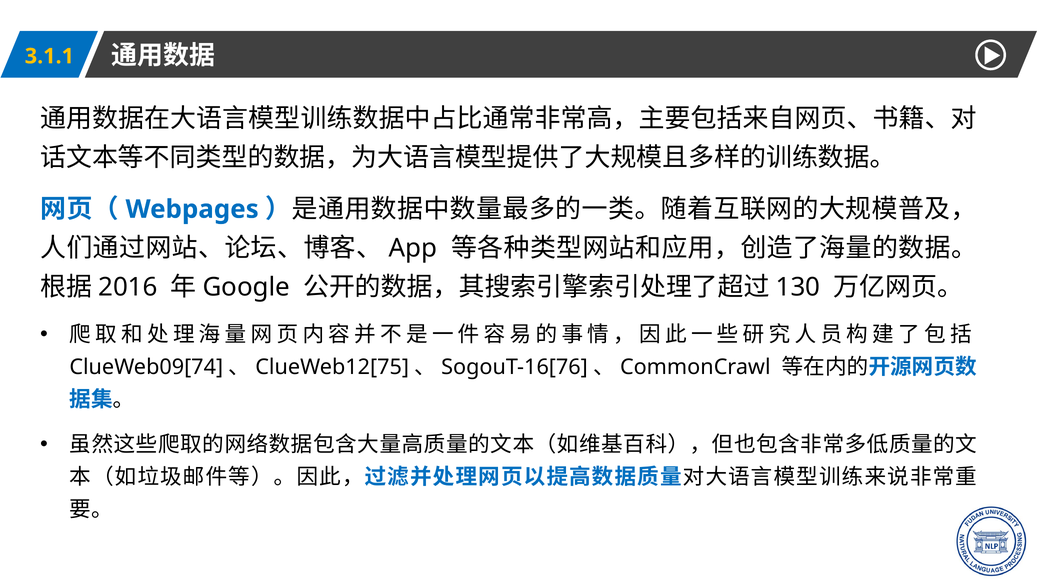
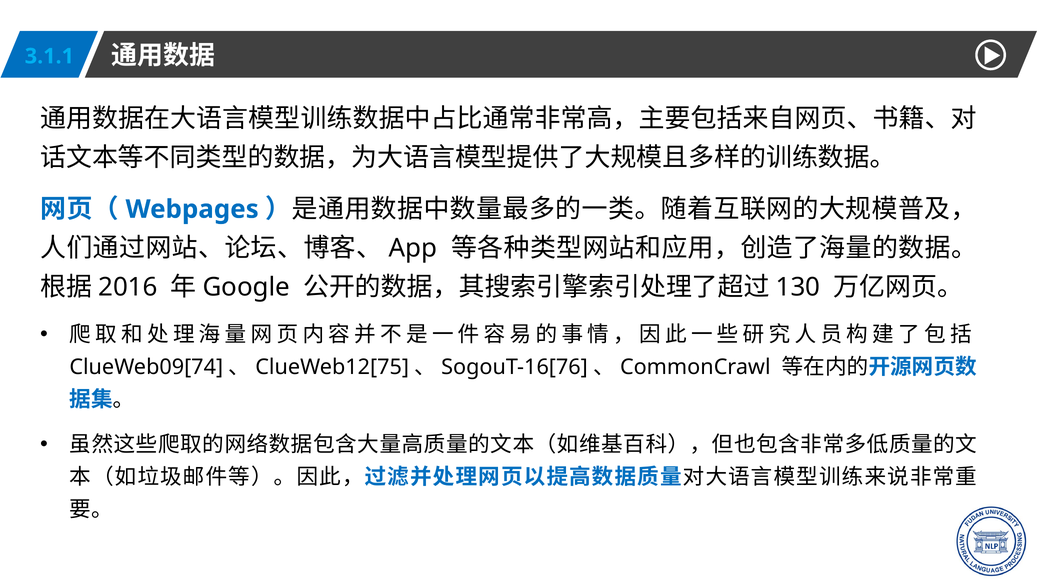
3.1.1 colour: yellow -> light blue
